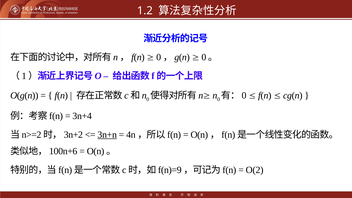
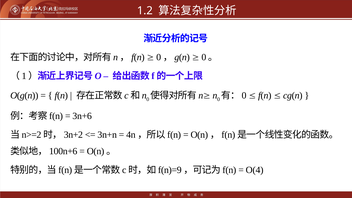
3n+4: 3n+4 -> 3n+6
3n+n underline: present -> none
O(2: O(2 -> O(4
